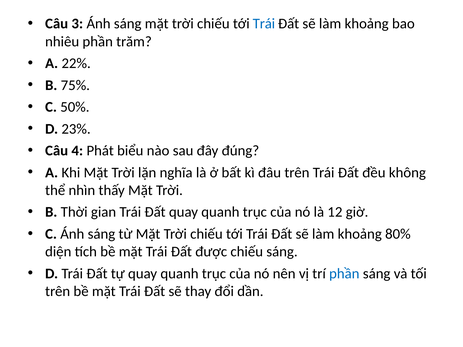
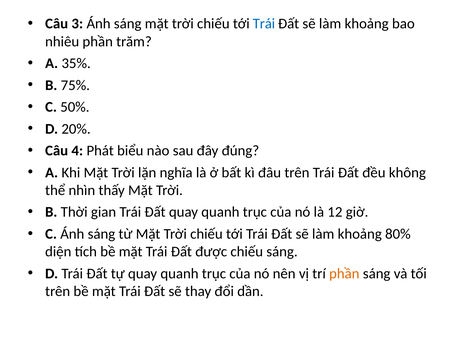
22%: 22% -> 35%
23%: 23% -> 20%
phần at (344, 274) colour: blue -> orange
